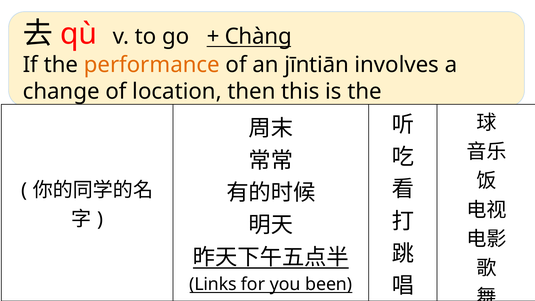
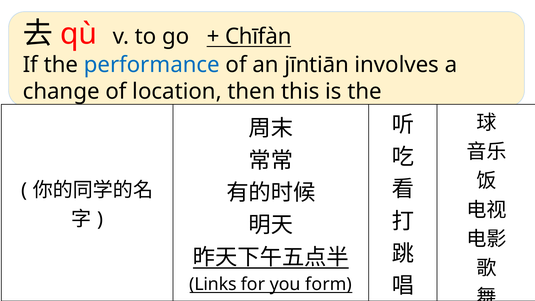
Chàng: Chàng -> Chīfàn
performance colour: orange -> blue
been: been -> form
